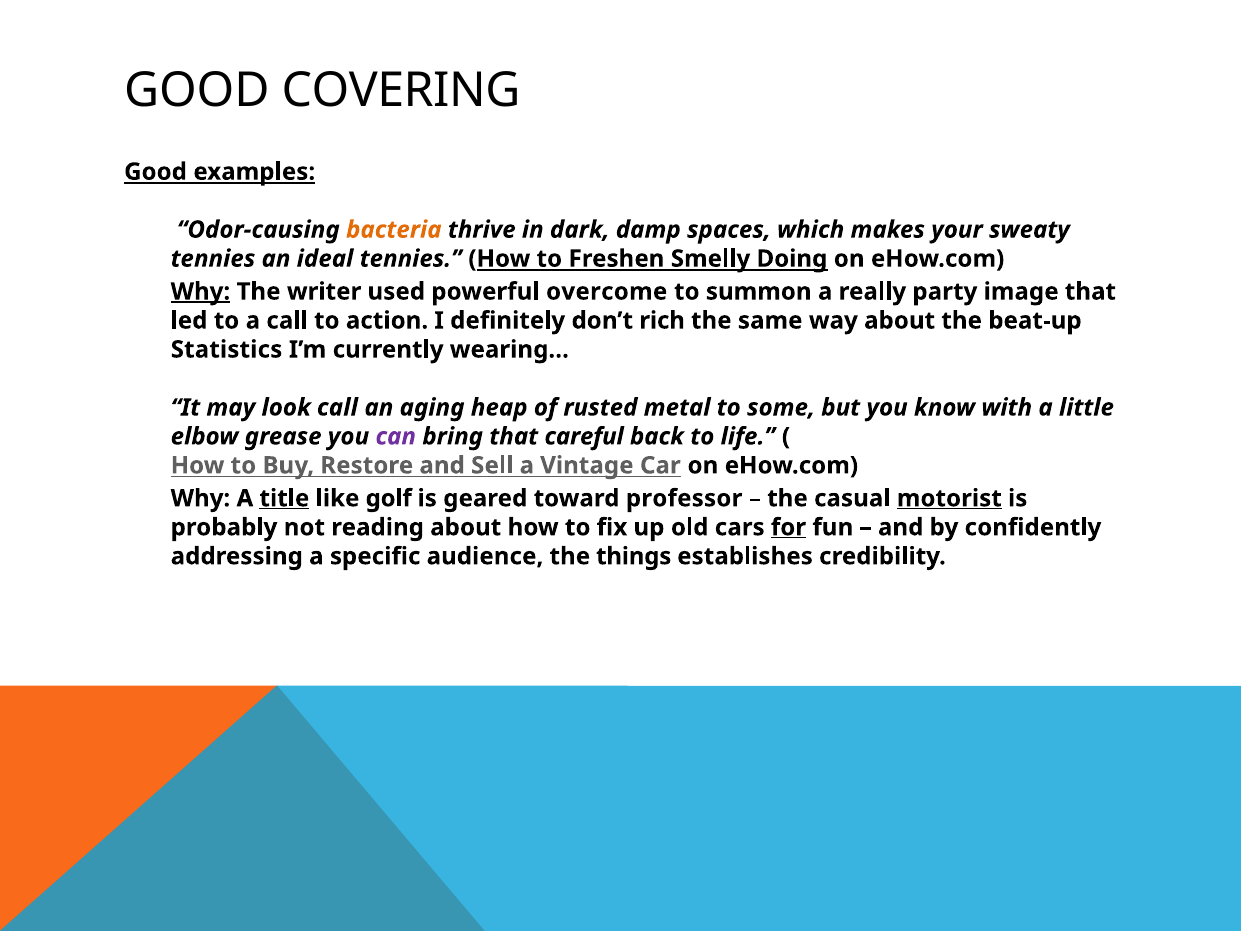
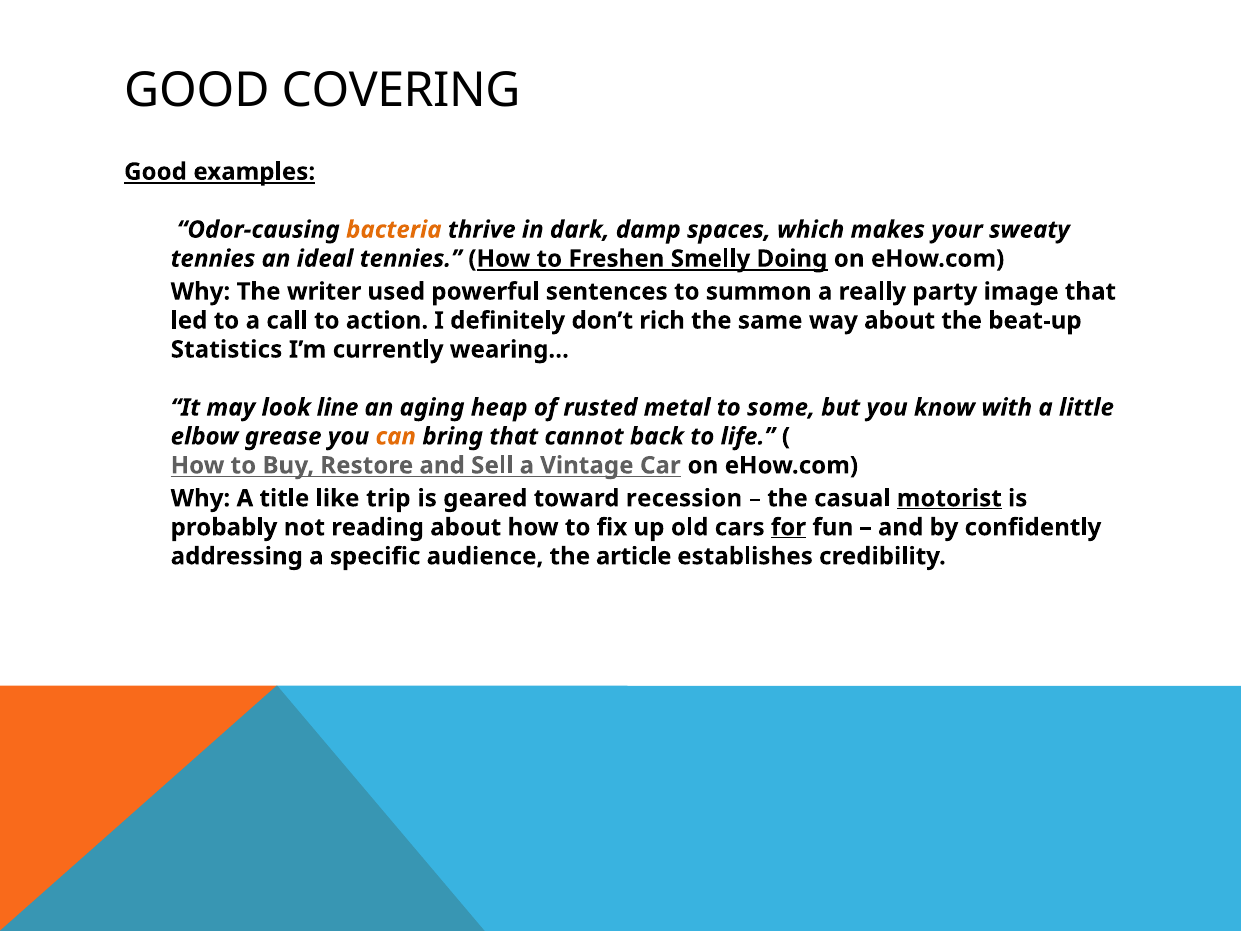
Why at (200, 292) underline: present -> none
overcome: overcome -> sentences
look call: call -> line
can colour: purple -> orange
careful: careful -> cannot
title underline: present -> none
golf: golf -> trip
professor: professor -> recession
things: things -> article
